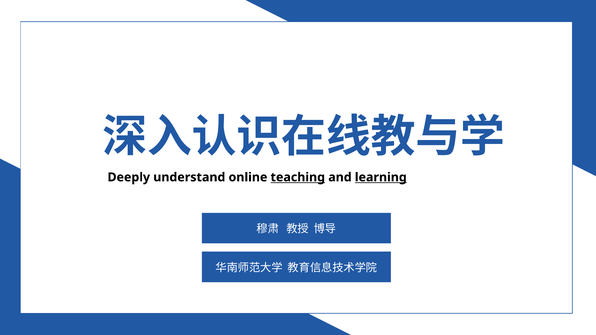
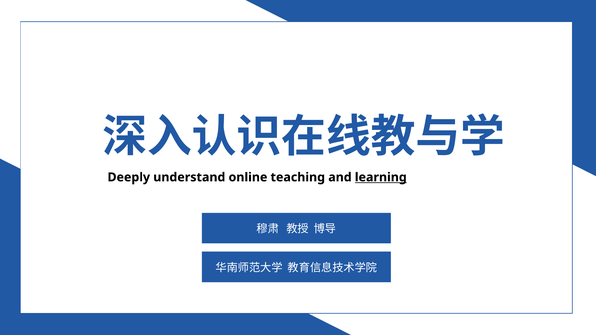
teaching underline: present -> none
